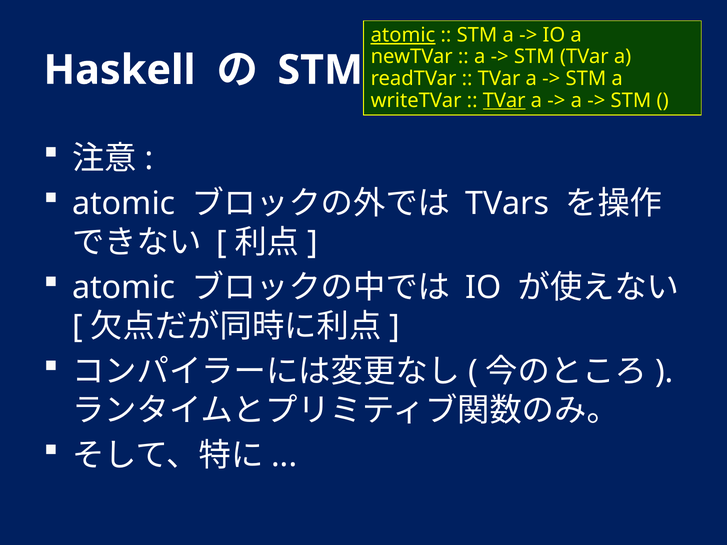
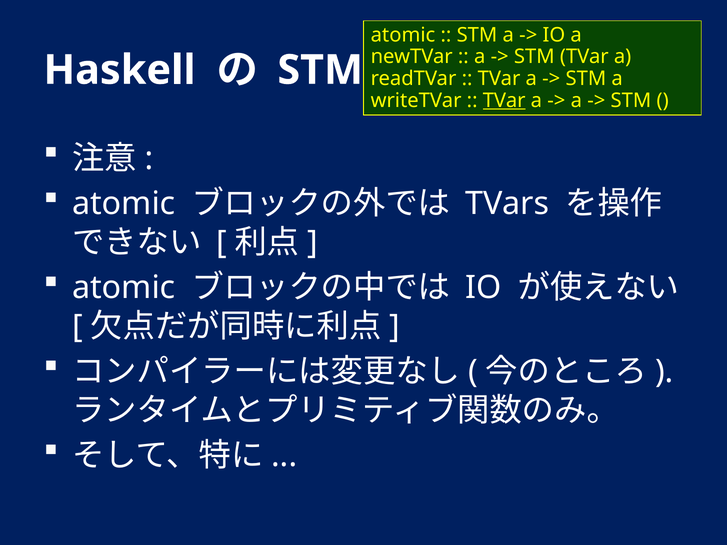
atomic at (403, 35) underline: present -> none
